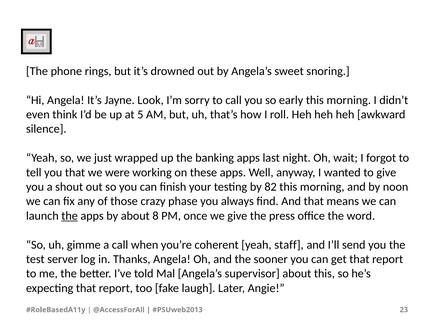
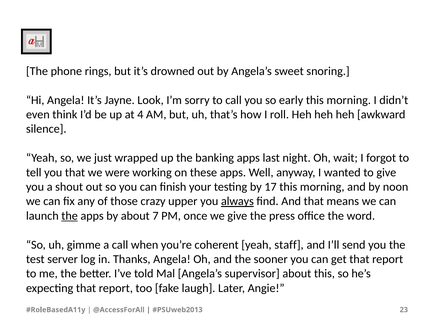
5: 5 -> 4
82: 82 -> 17
phase: phase -> upper
always underline: none -> present
8: 8 -> 7
